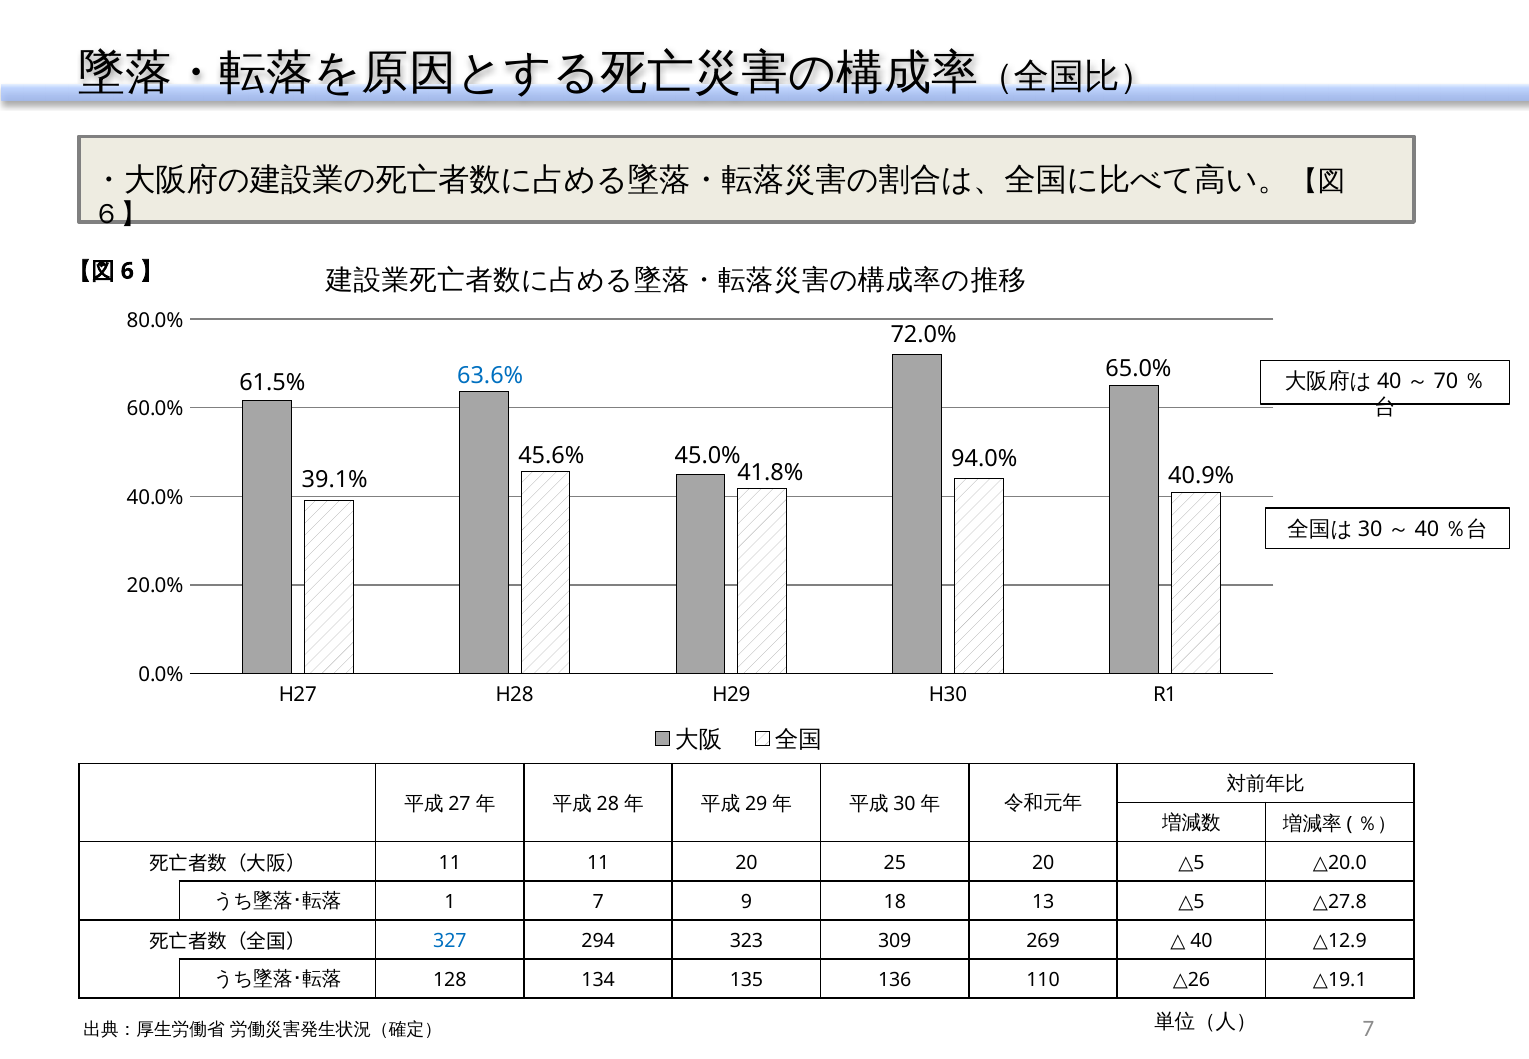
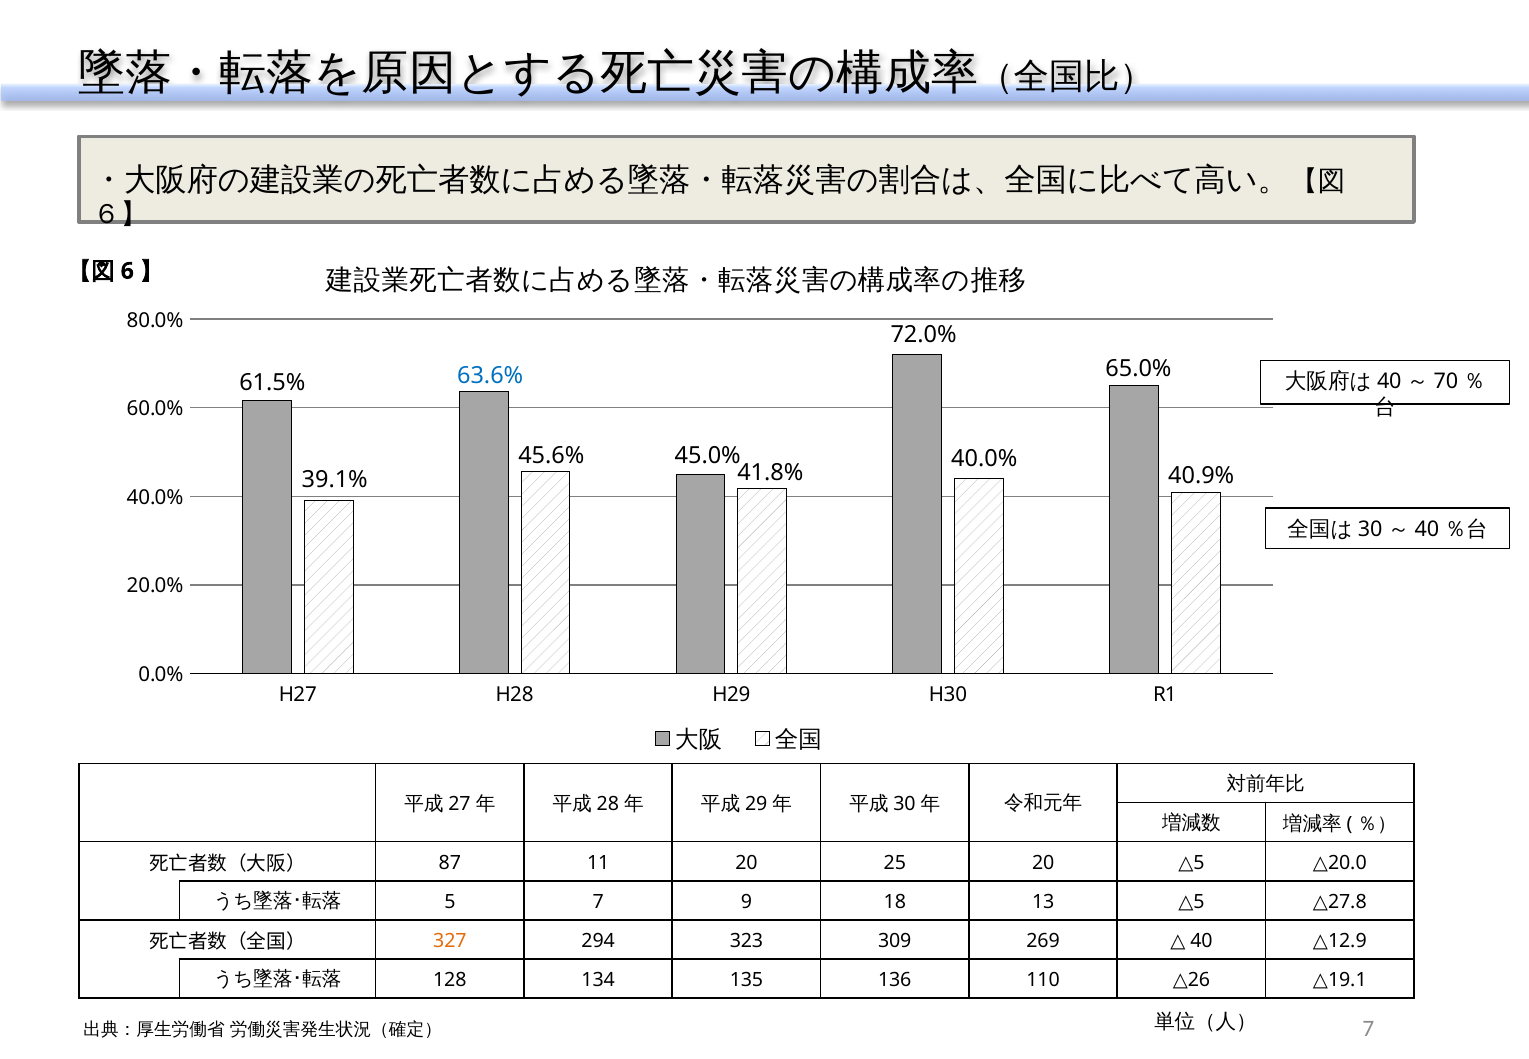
94.0% at (984, 458): 94.0% -> 40.0%
11 at (450, 863): 11 -> 87
1: 1 -> 5
327 colour: blue -> orange
